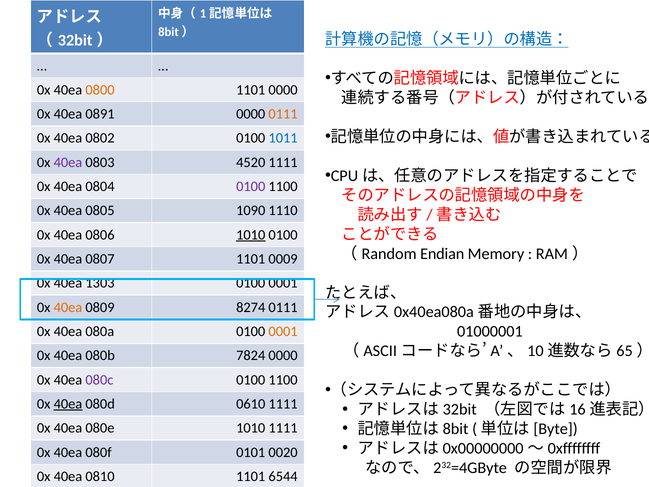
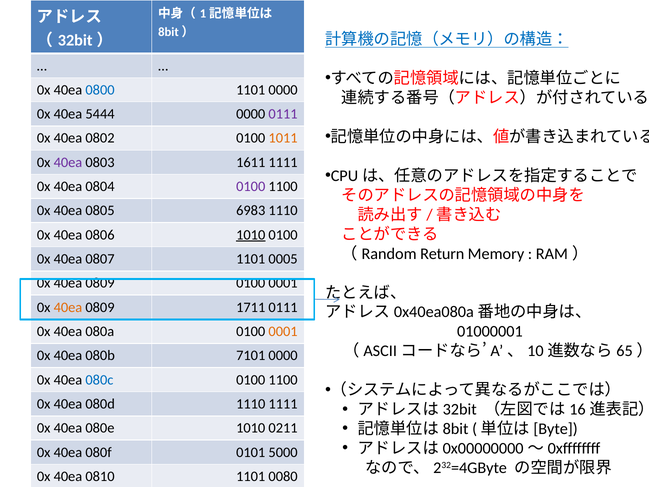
0800 colour: orange -> blue
0891: 0891 -> 5444
0111 at (283, 114) colour: orange -> purple
1011 colour: blue -> orange
4520: 4520 -> 1611
1090: 1090 -> 6983
Endian: Endian -> Return
0009: 0009 -> 0005
1303 at (100, 283): 1303 -> 0809
8274: 8274 -> 1711
7824: 7824 -> 7101
080c colour: purple -> blue
40ea at (68, 404) underline: present -> none
080d 0610: 0610 -> 1110
1010 1111: 1111 -> 0211
0020: 0020 -> 5000
6544: 6544 -> 0080
